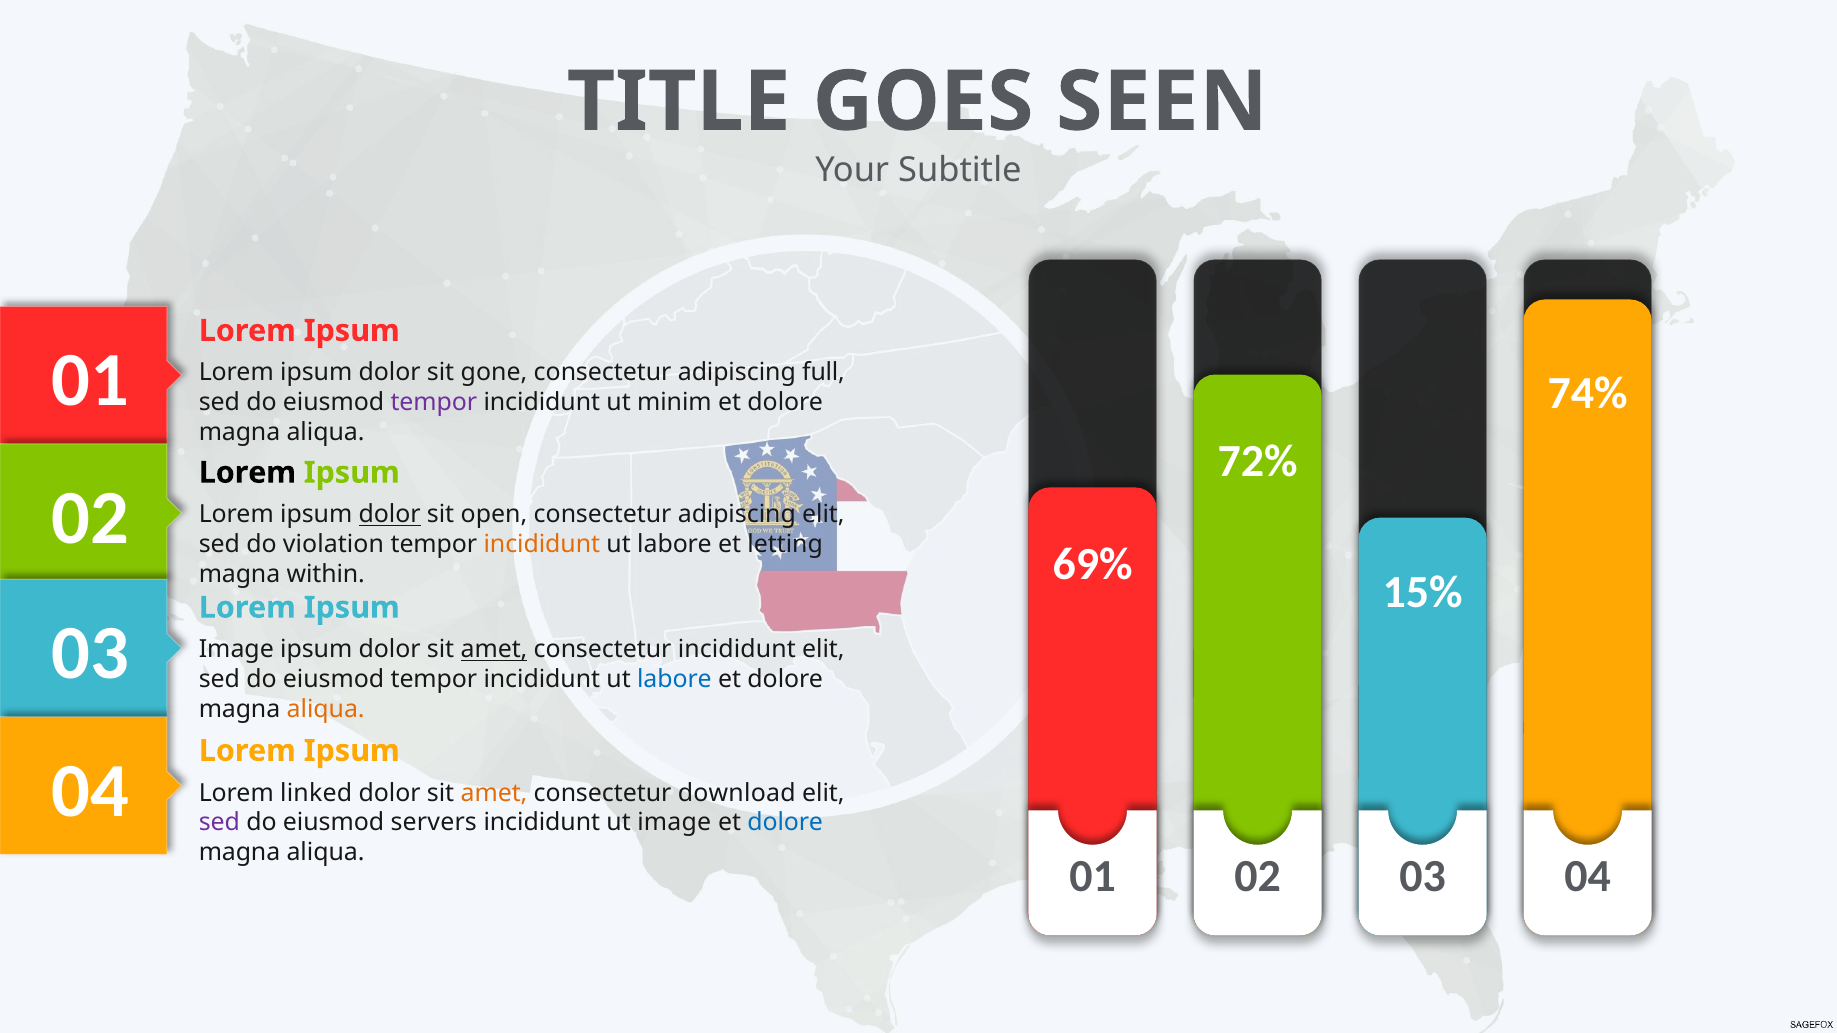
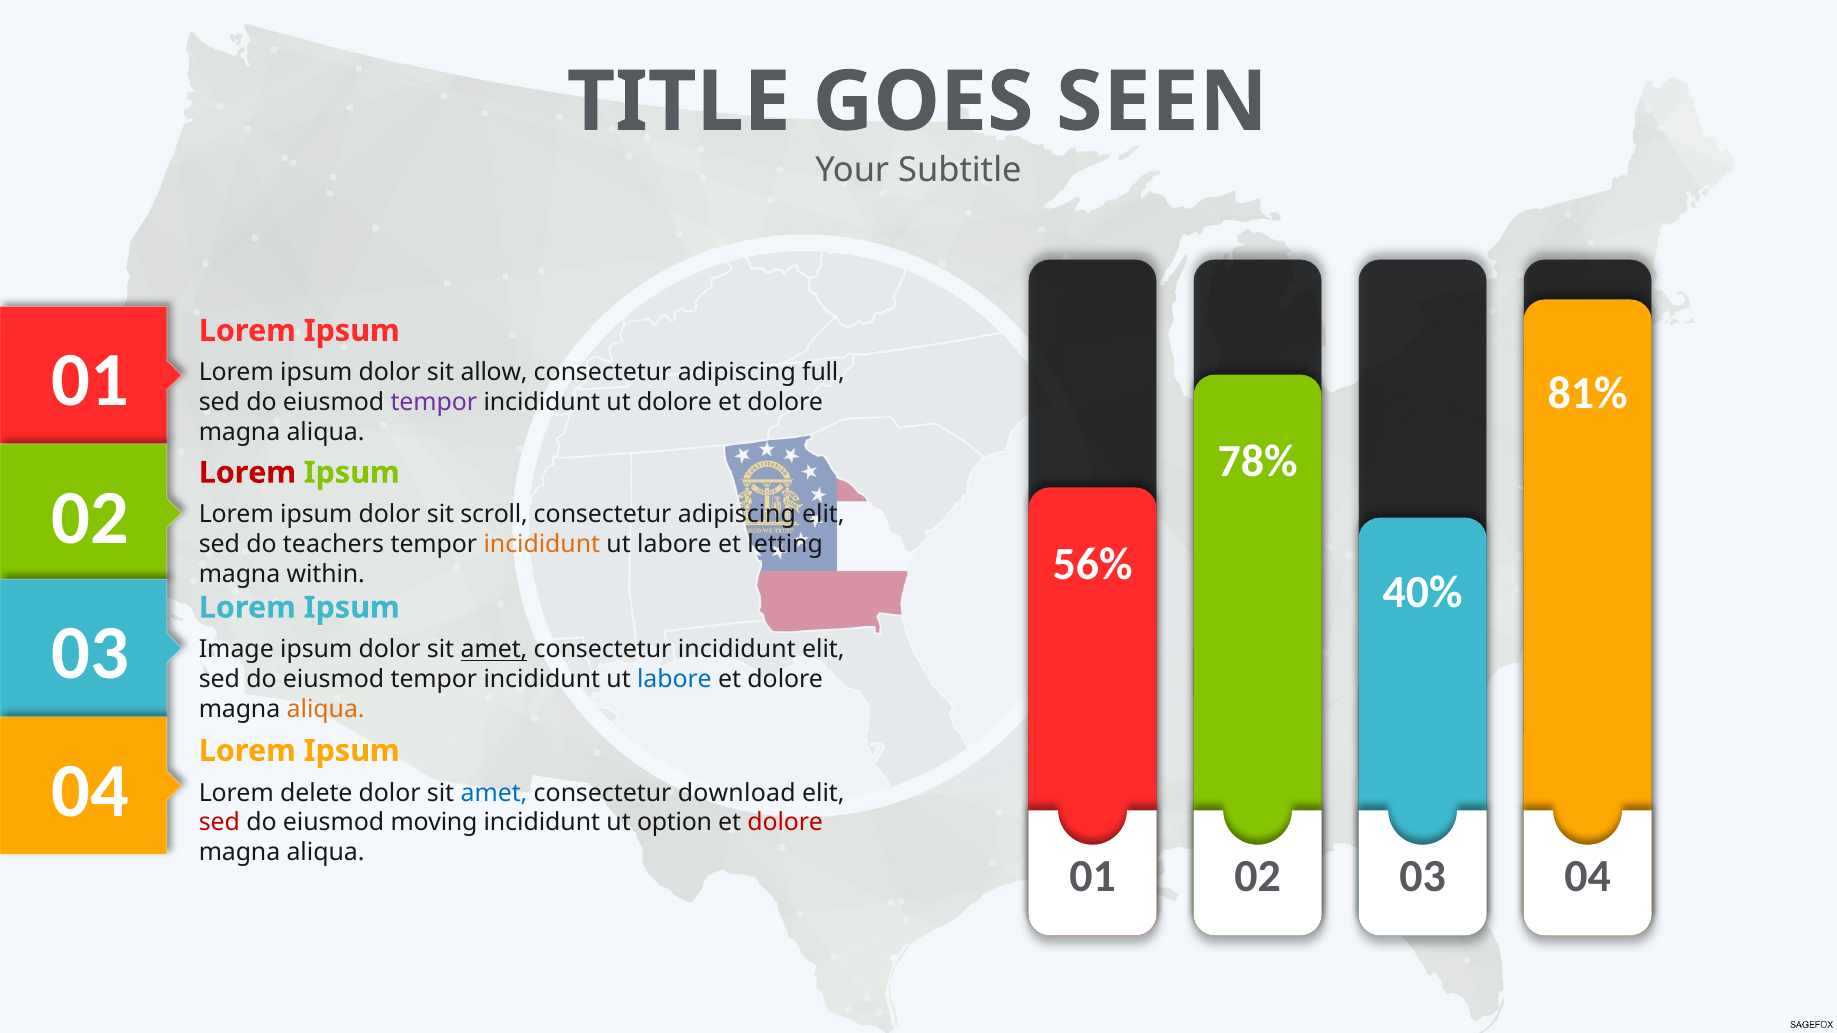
gone: gone -> allow
74%: 74% -> 81%
ut minim: minim -> dolore
72%: 72% -> 78%
Lorem at (247, 473) colour: black -> red
dolor at (390, 515) underline: present -> none
open: open -> scroll
violation: violation -> teachers
69%: 69% -> 56%
15%: 15% -> 40%
linked: linked -> delete
amet at (494, 793) colour: orange -> blue
sed at (219, 823) colour: purple -> red
servers: servers -> moving
ut image: image -> option
dolore at (785, 823) colour: blue -> red
